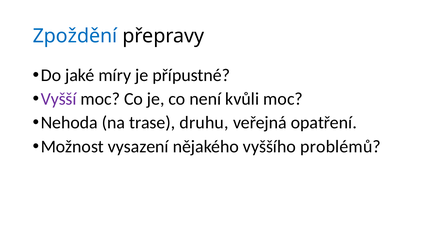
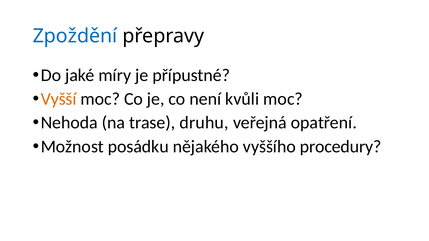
Vyšší colour: purple -> orange
vysazení: vysazení -> posádku
problémů: problémů -> procedury
